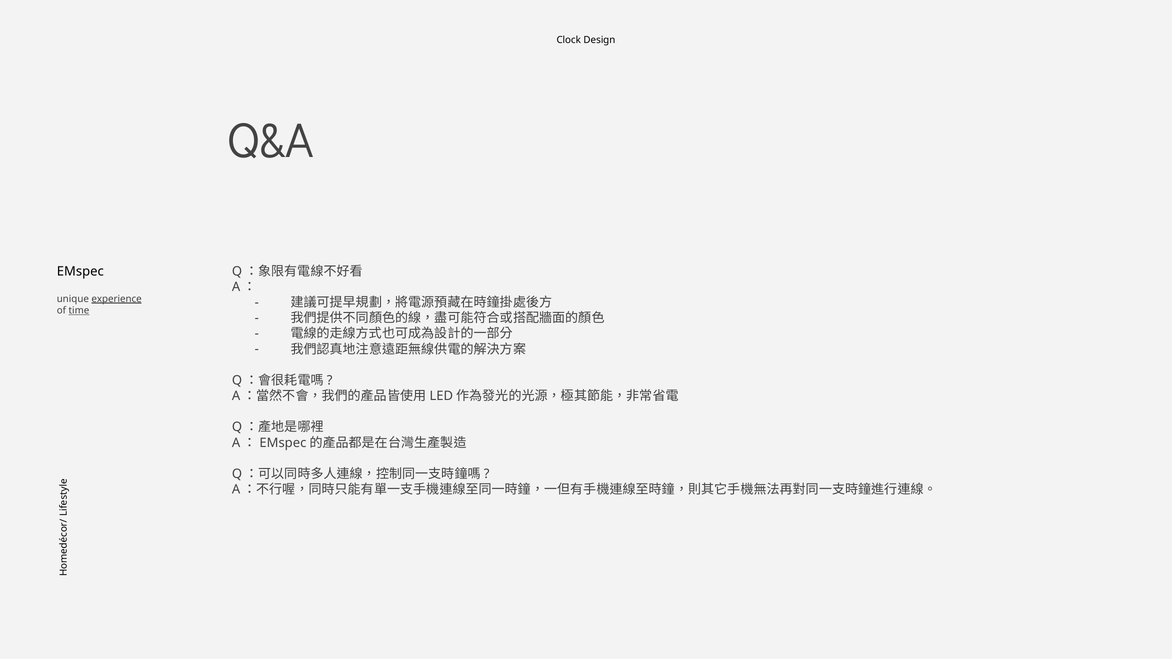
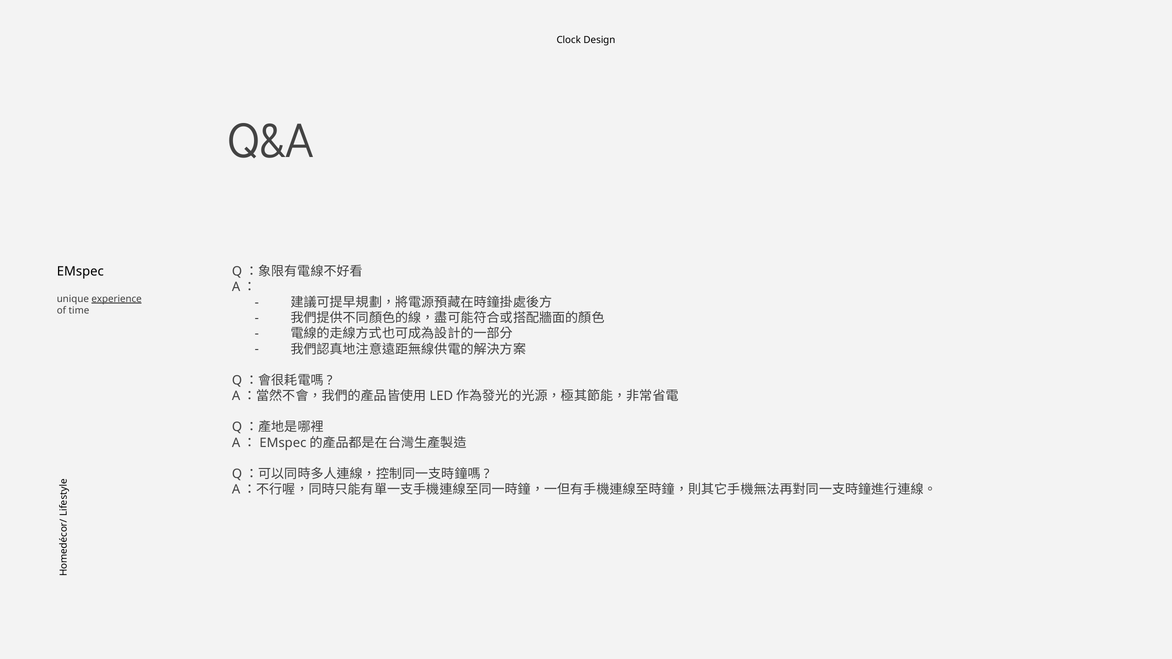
time underline: present -> none
